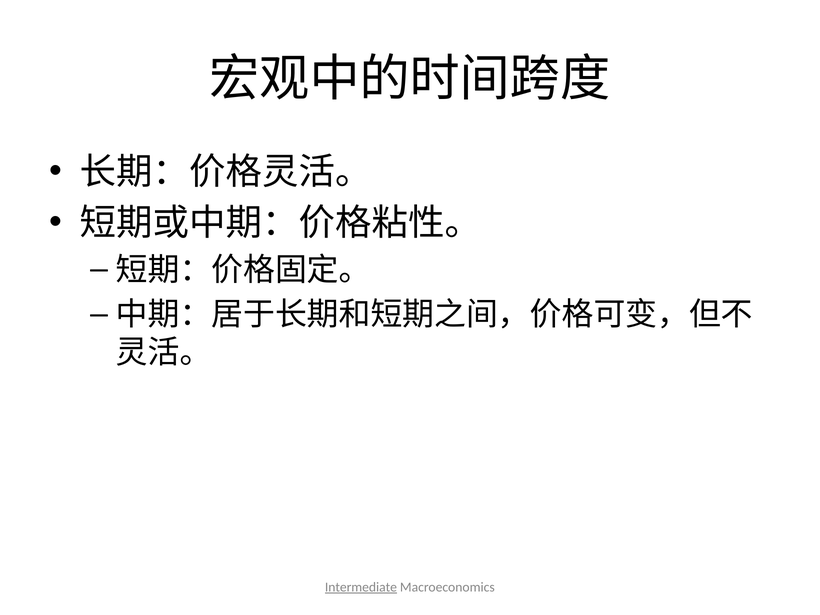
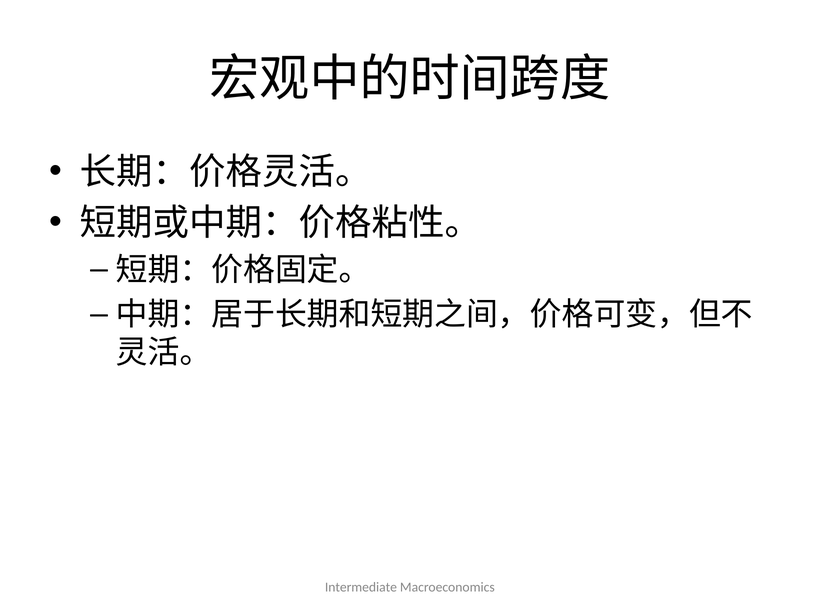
Intermediate underline: present -> none
